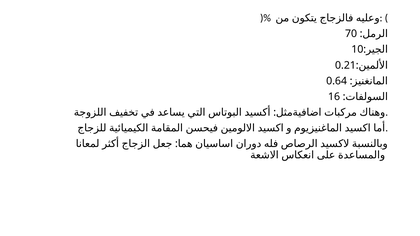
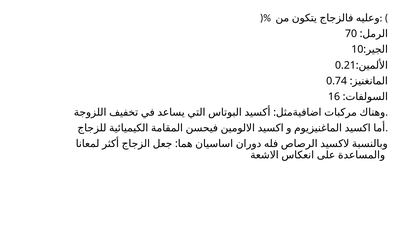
0.64: 0.64 -> 0.74
